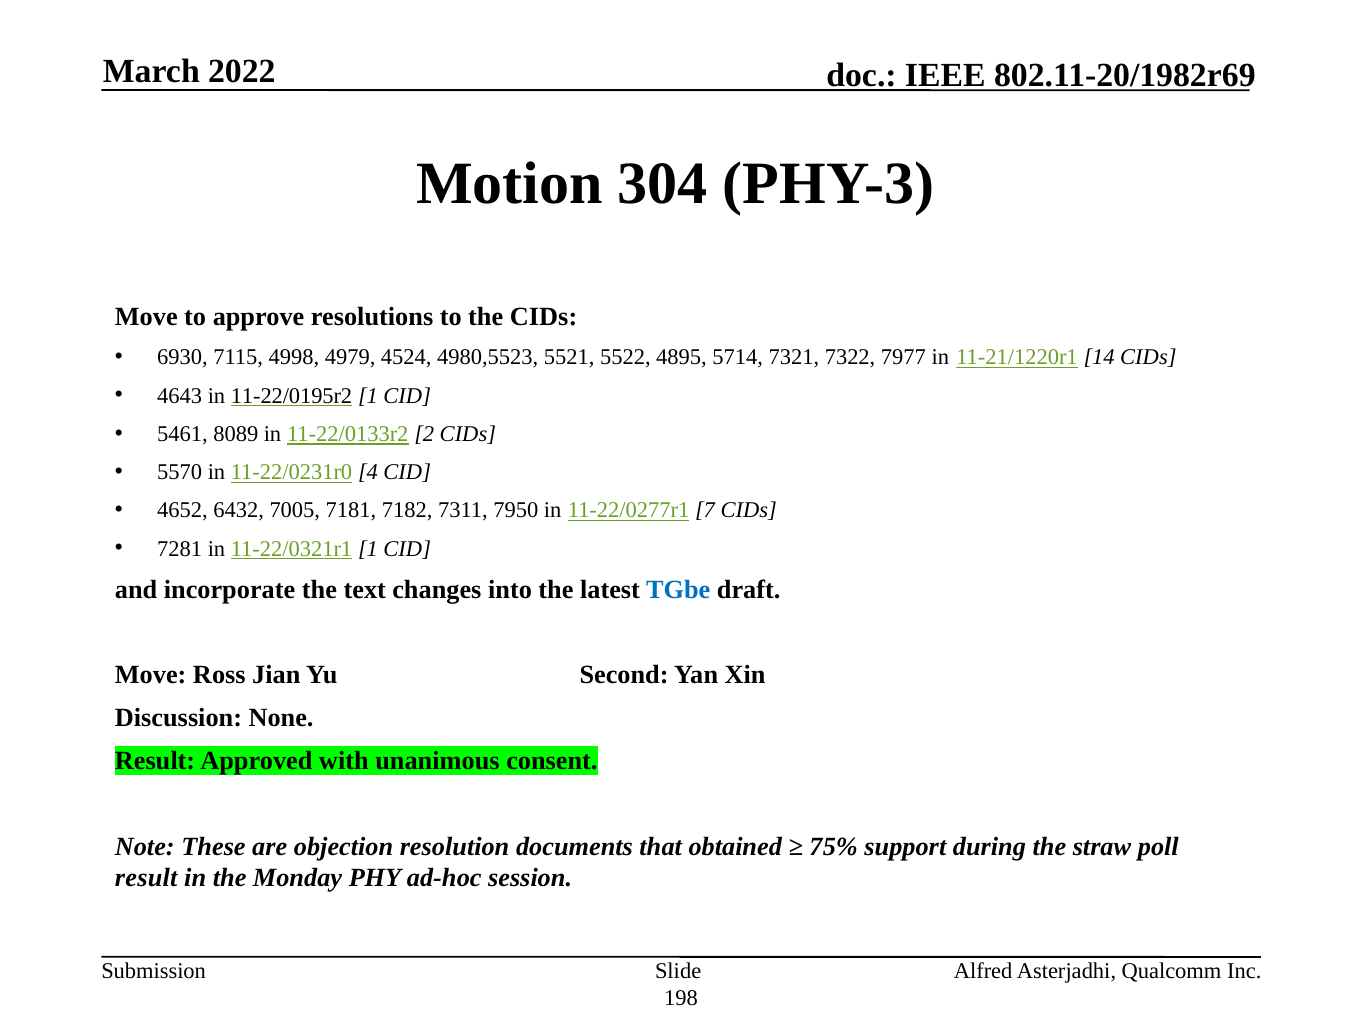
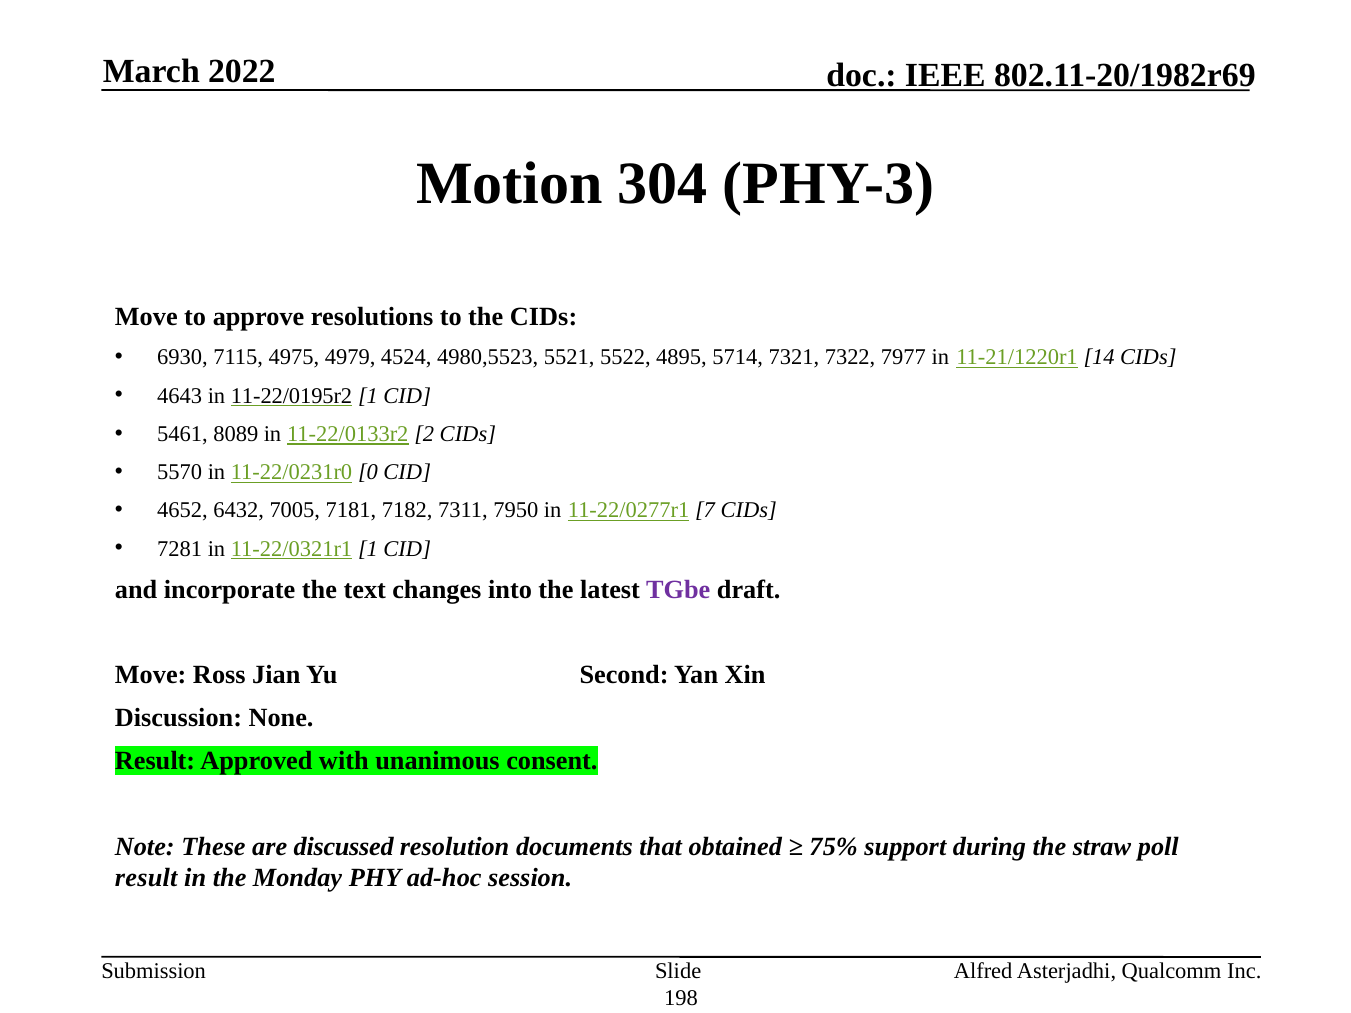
4998: 4998 -> 4975
4: 4 -> 0
TGbe colour: blue -> purple
objection: objection -> discussed
